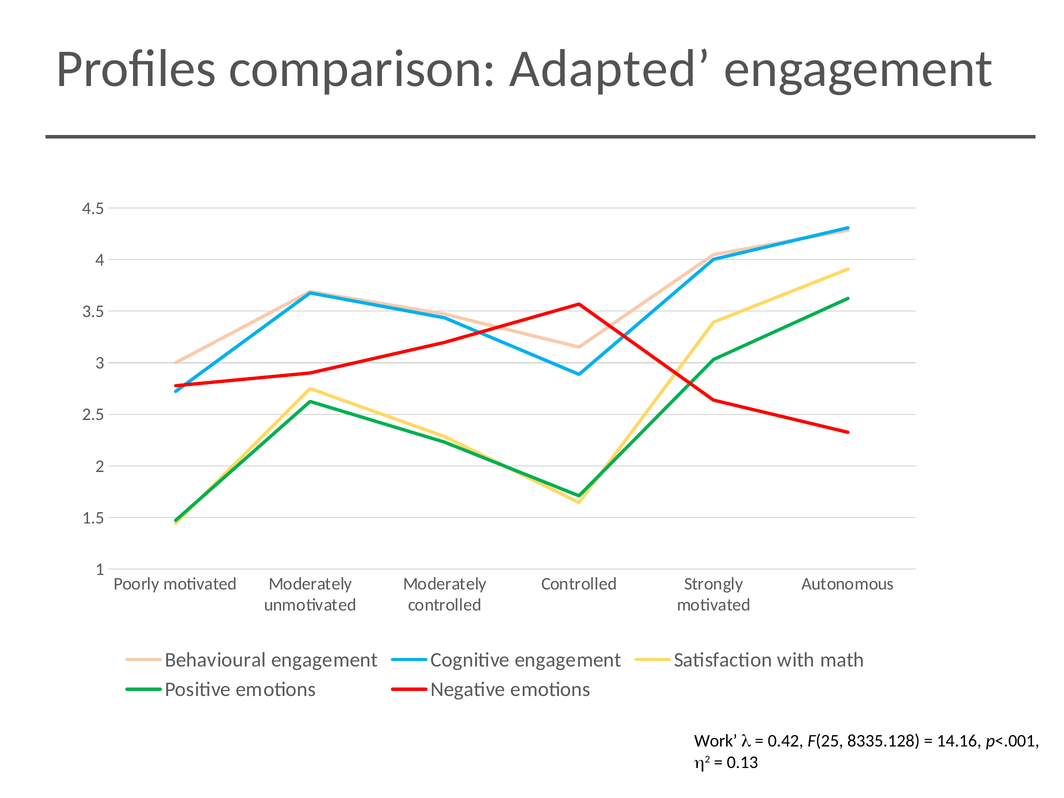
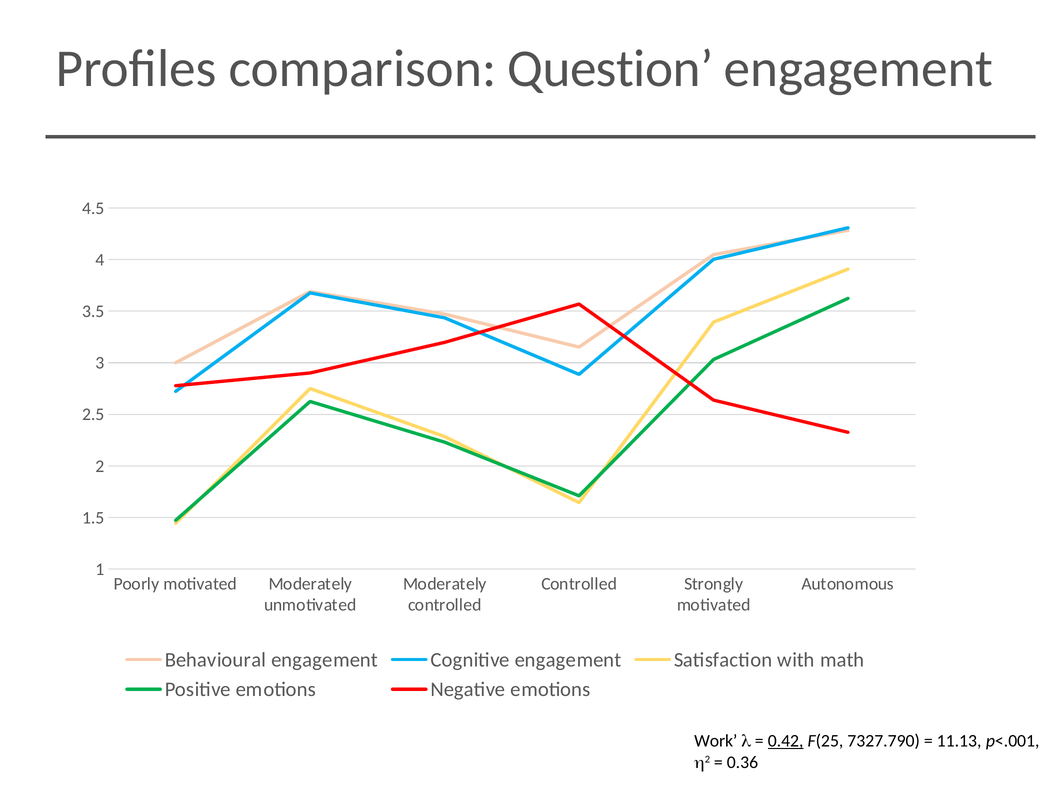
Adapted: Adapted -> Question
0.42 underline: none -> present
8335.128: 8335.128 -> 7327.790
14.16: 14.16 -> 11.13
0.13: 0.13 -> 0.36
